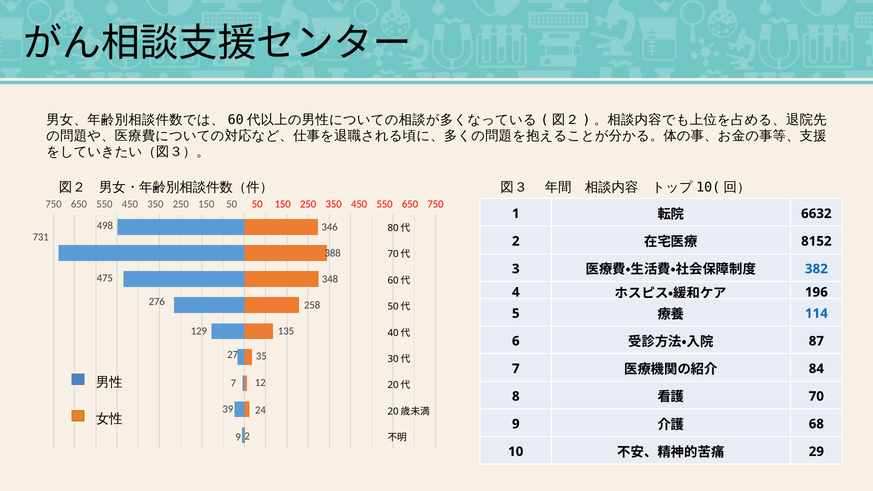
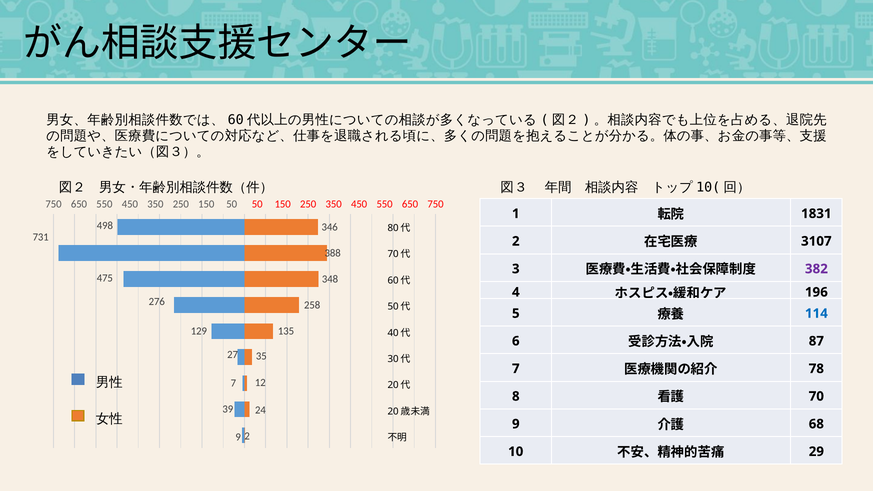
6632: 6632 -> 1831
8152: 8152 -> 3107
382 colour: blue -> purple
84: 84 -> 78
